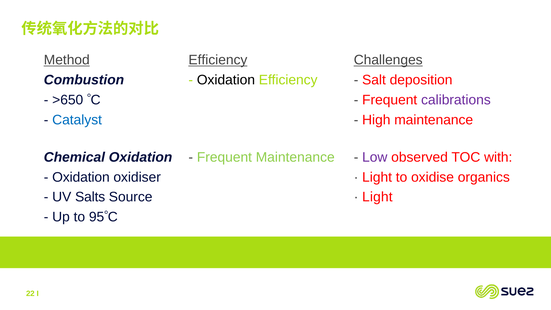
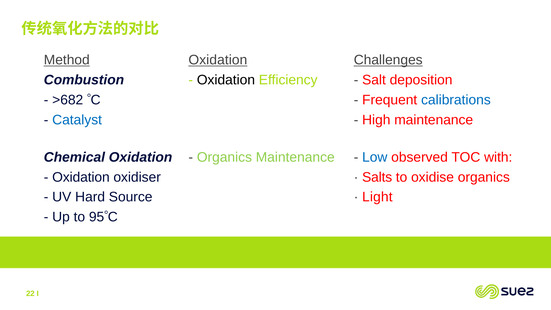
Method Efficiency: Efficiency -> Oxidation
>650: >650 -> >682
calibrations colour: purple -> blue
Frequent at (224, 157): Frequent -> Organics
Low colour: purple -> blue
Light at (377, 177): Light -> Salts
Salts: Salts -> Hard
